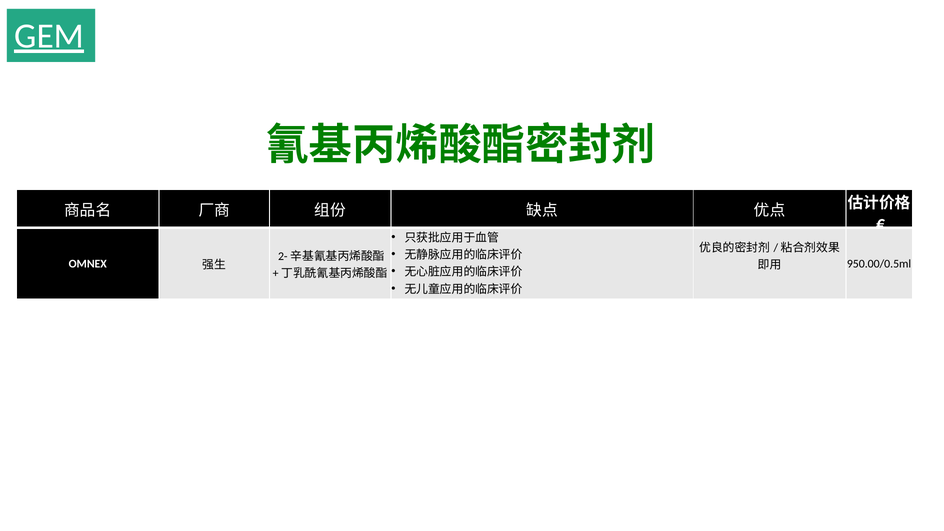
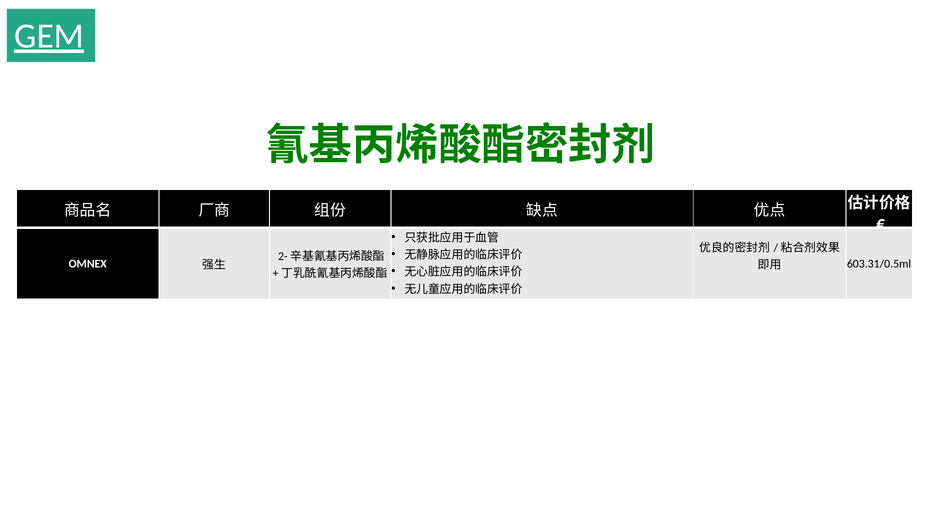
950.00/0.5ml: 950.00/0.5ml -> 603.31/0.5ml
